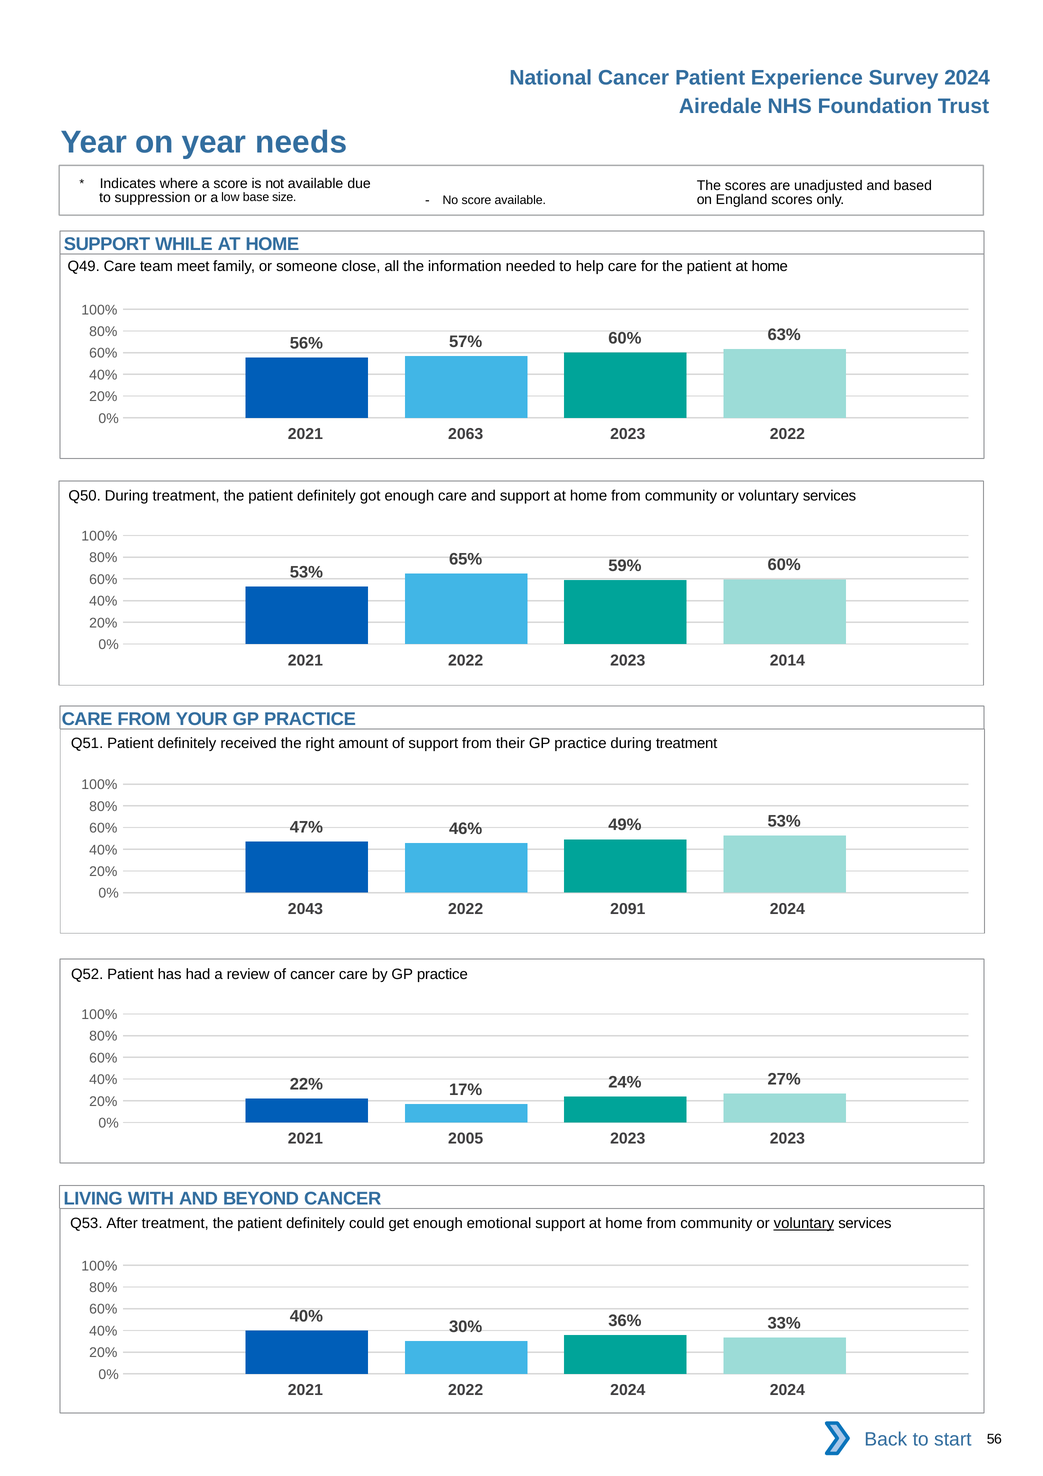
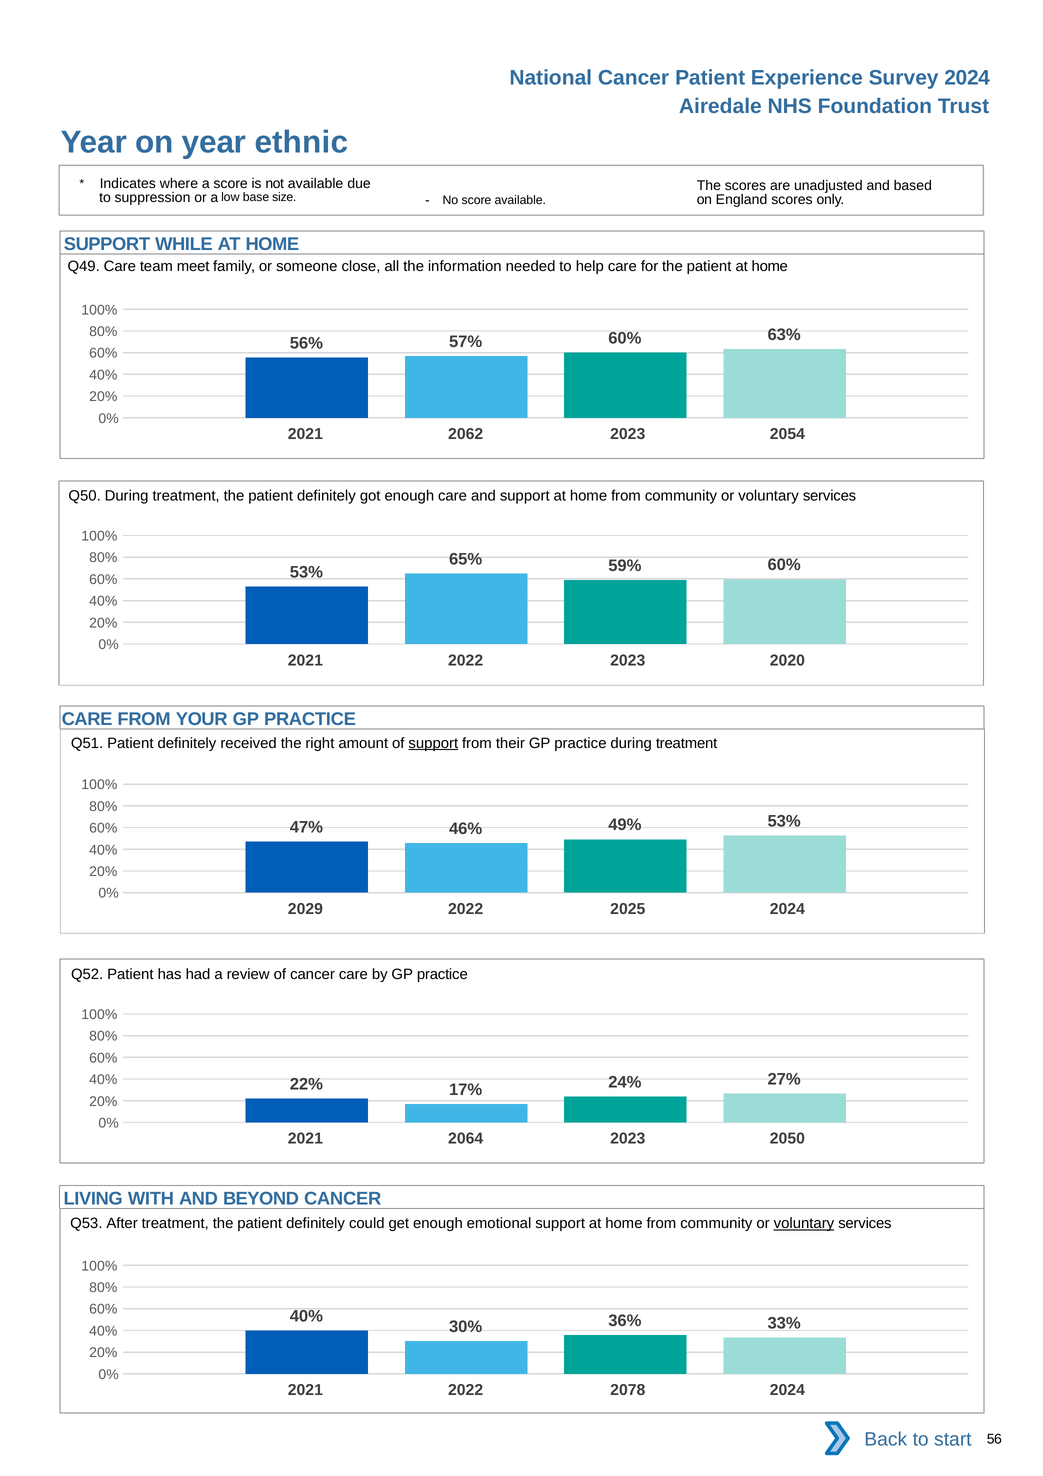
needs: needs -> ethnic
2063: 2063 -> 2062
2023 2022: 2022 -> 2054
2014: 2014 -> 2020
support at (433, 743) underline: none -> present
2043: 2043 -> 2029
2091: 2091 -> 2025
2005: 2005 -> 2064
2023 2023: 2023 -> 2050
2022 2024: 2024 -> 2078
